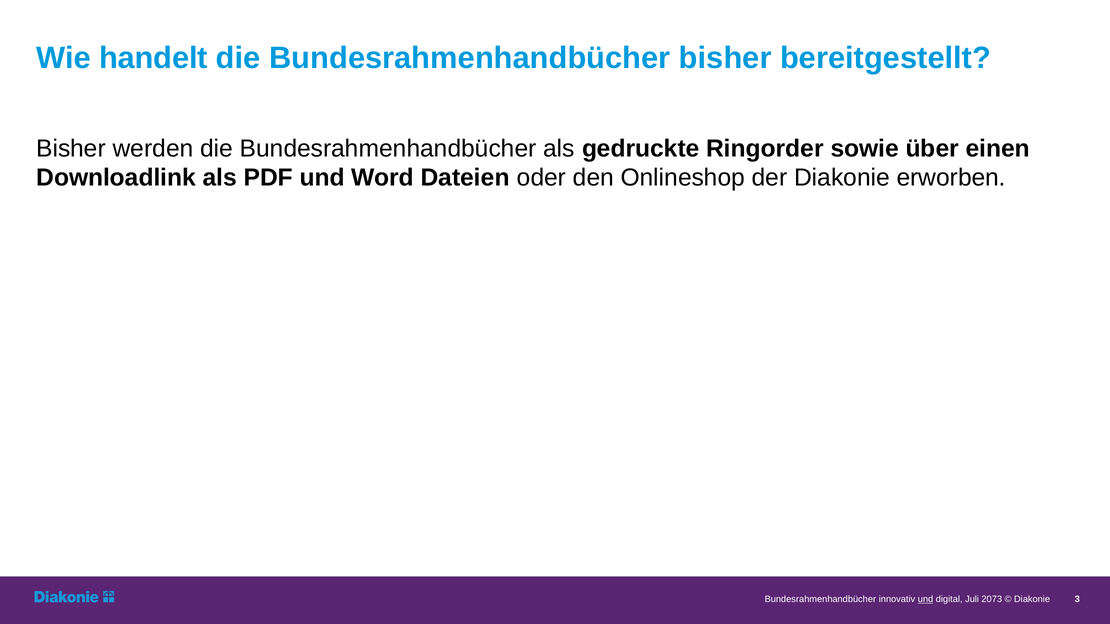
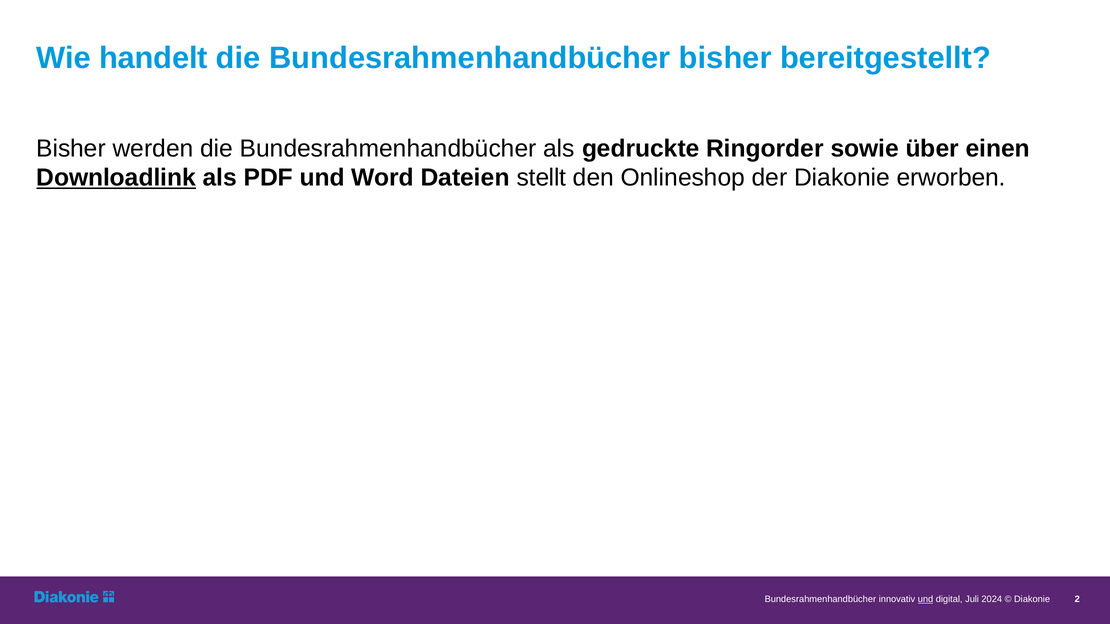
Downloadlink underline: none -> present
oder: oder -> stellt
2073: 2073 -> 2024
3: 3 -> 2
